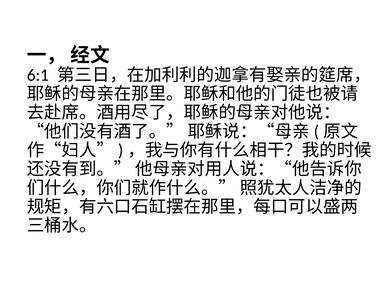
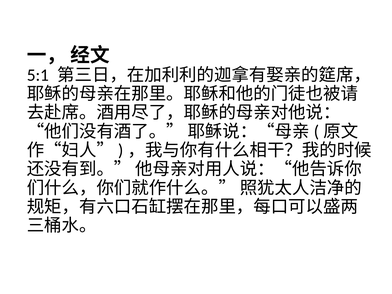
6:1: 6:1 -> 5:1
